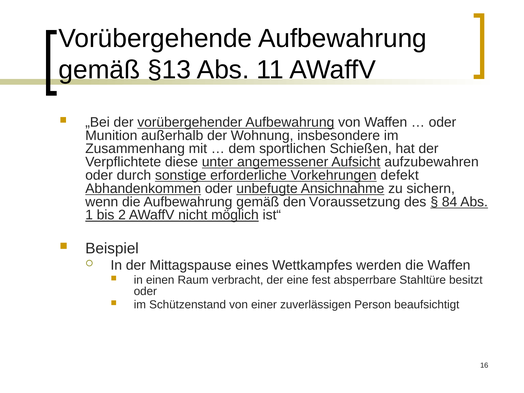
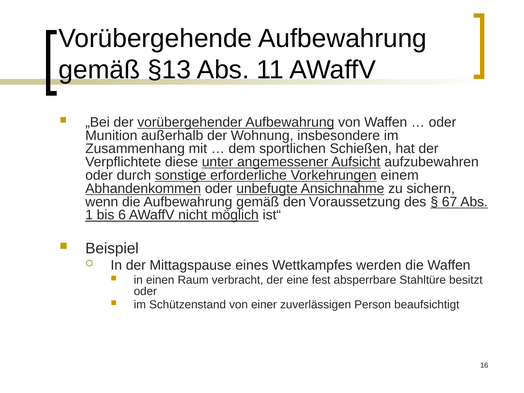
defekt: defekt -> einem
84: 84 -> 67
2: 2 -> 6
